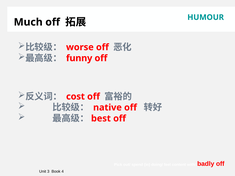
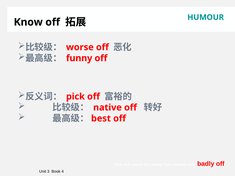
Much: Much -> Know
cost at (75, 97): cost -> pick
